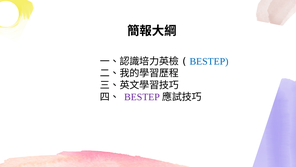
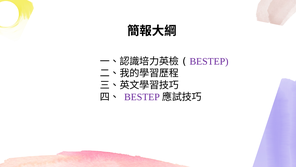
BESTEP at (209, 61) colour: blue -> purple
